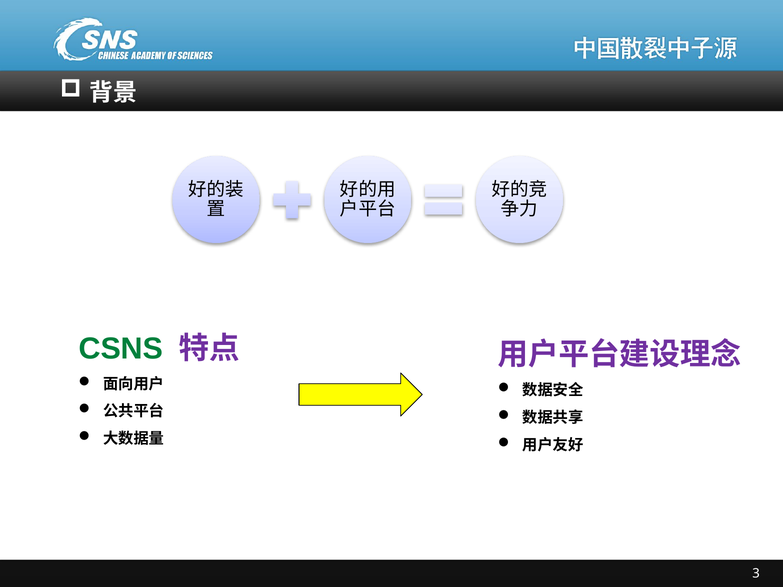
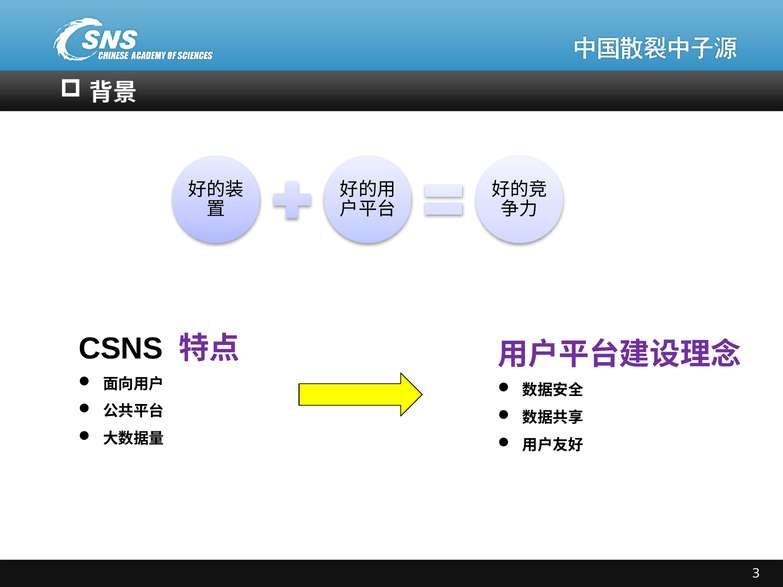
CSNS colour: green -> black
